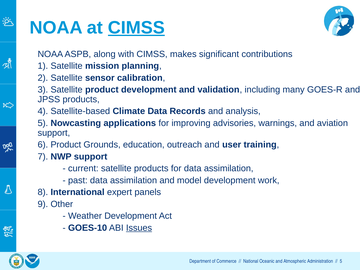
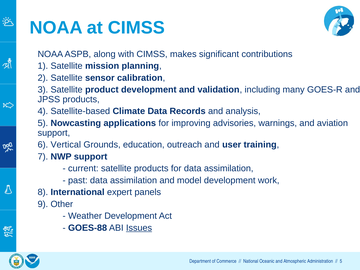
CIMSS at (136, 28) underline: present -> none
6 Product: Product -> Vertical
GOES-10: GOES-10 -> GOES-88
